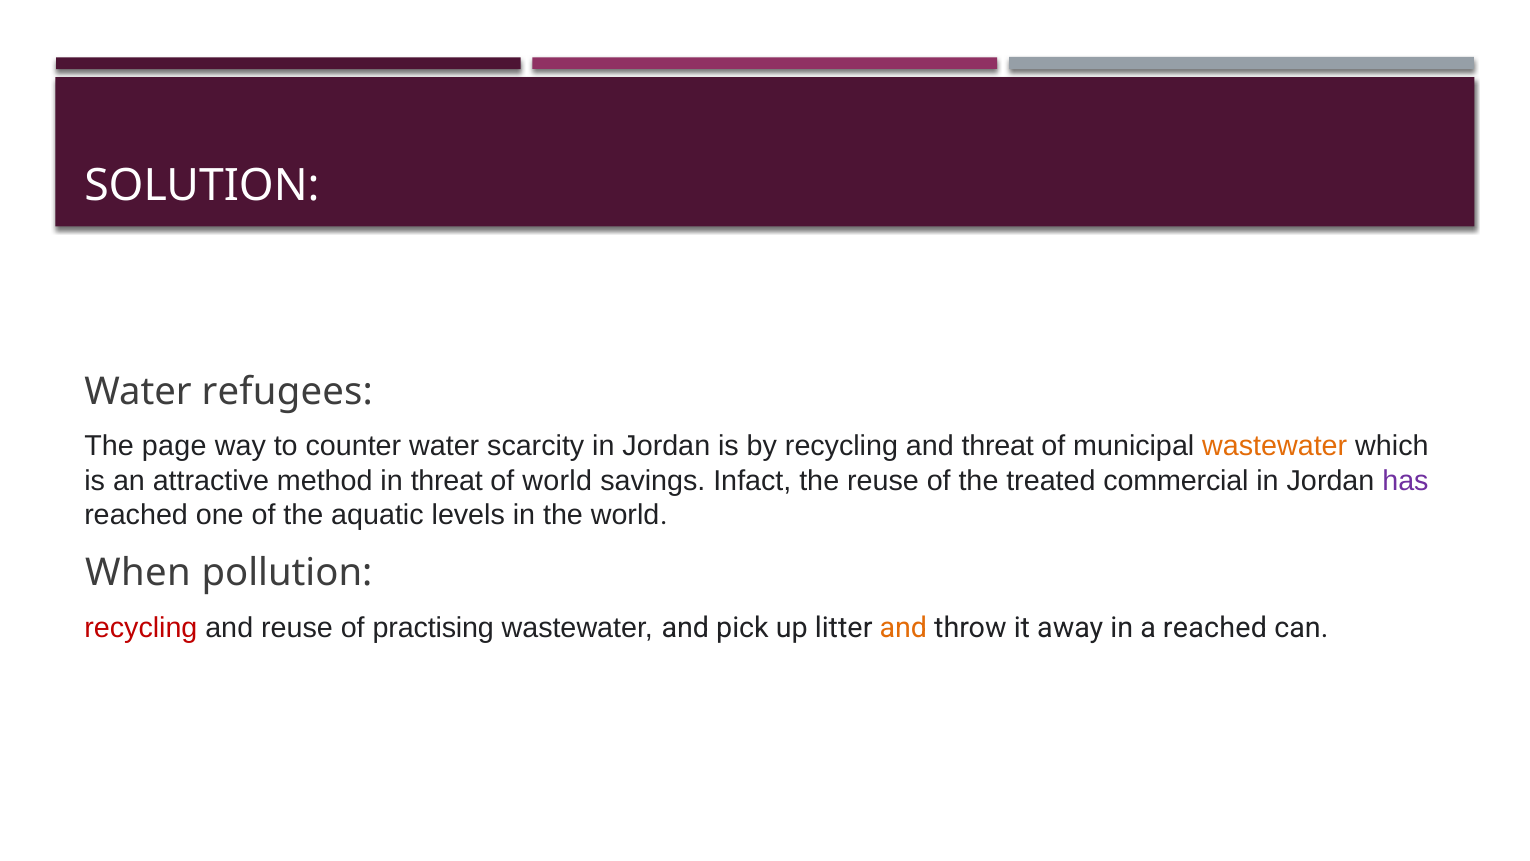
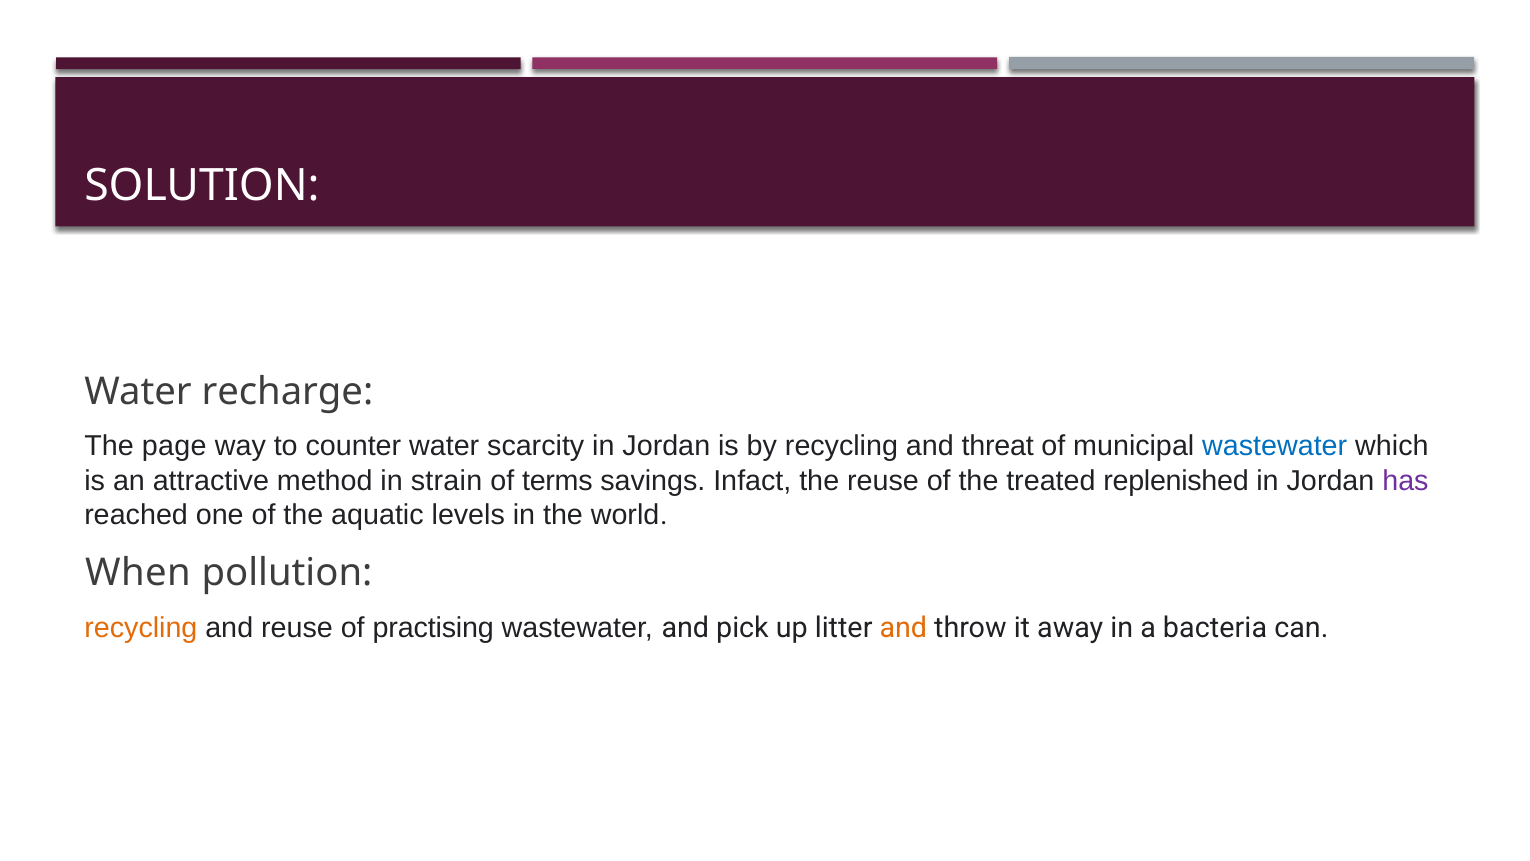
refugees: refugees -> recharge
wastewater at (1275, 446) colour: orange -> blue
in threat: threat -> strain
of world: world -> terms
commercial: commercial -> replenished
recycling at (141, 628) colour: red -> orange
a reached: reached -> bacteria
